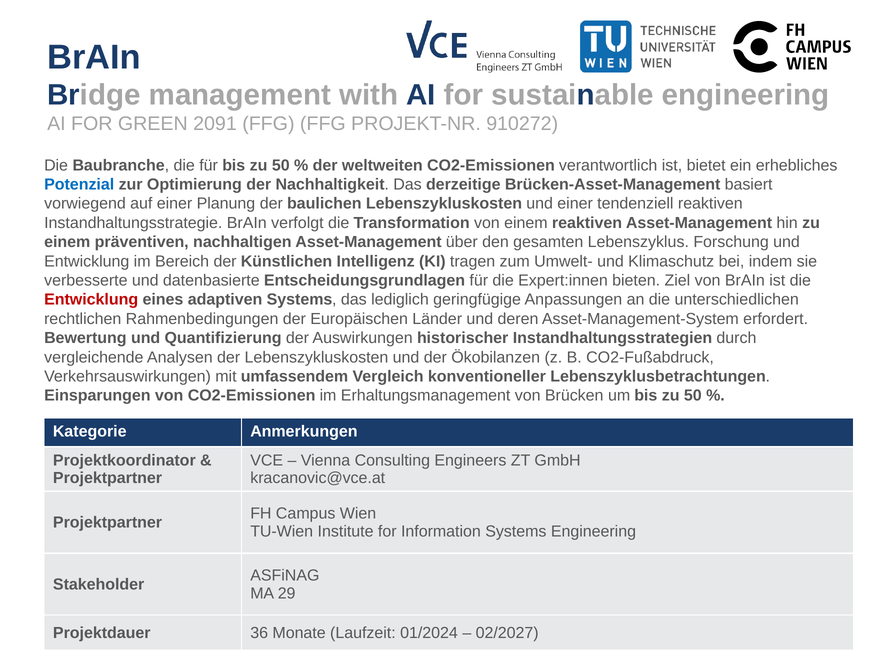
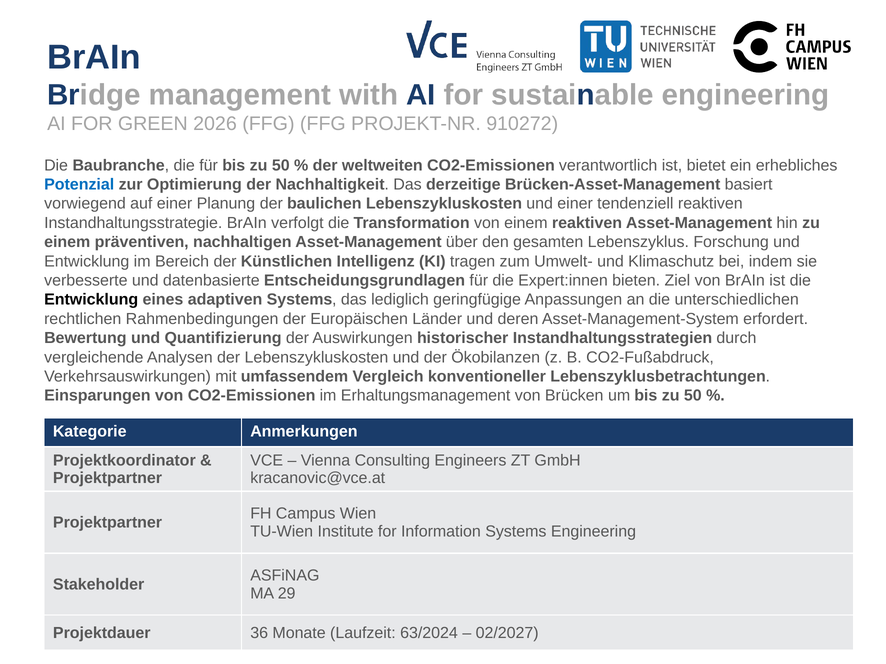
2091: 2091 -> 2026
Entwicklung at (91, 300) colour: red -> black
01/2024: 01/2024 -> 63/2024
